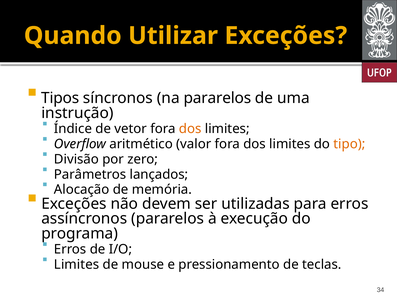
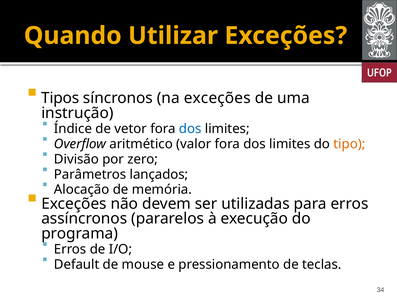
na pararelos: pararelos -> exceções
dos at (190, 129) colour: orange -> blue
Limites at (77, 264): Limites -> Default
